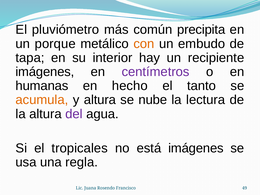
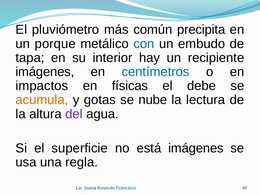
con colour: orange -> blue
centímetros colour: purple -> blue
humanas: humanas -> impactos
hecho: hecho -> físicas
tanto: tanto -> debe
y altura: altura -> gotas
tropicales: tropicales -> superficie
